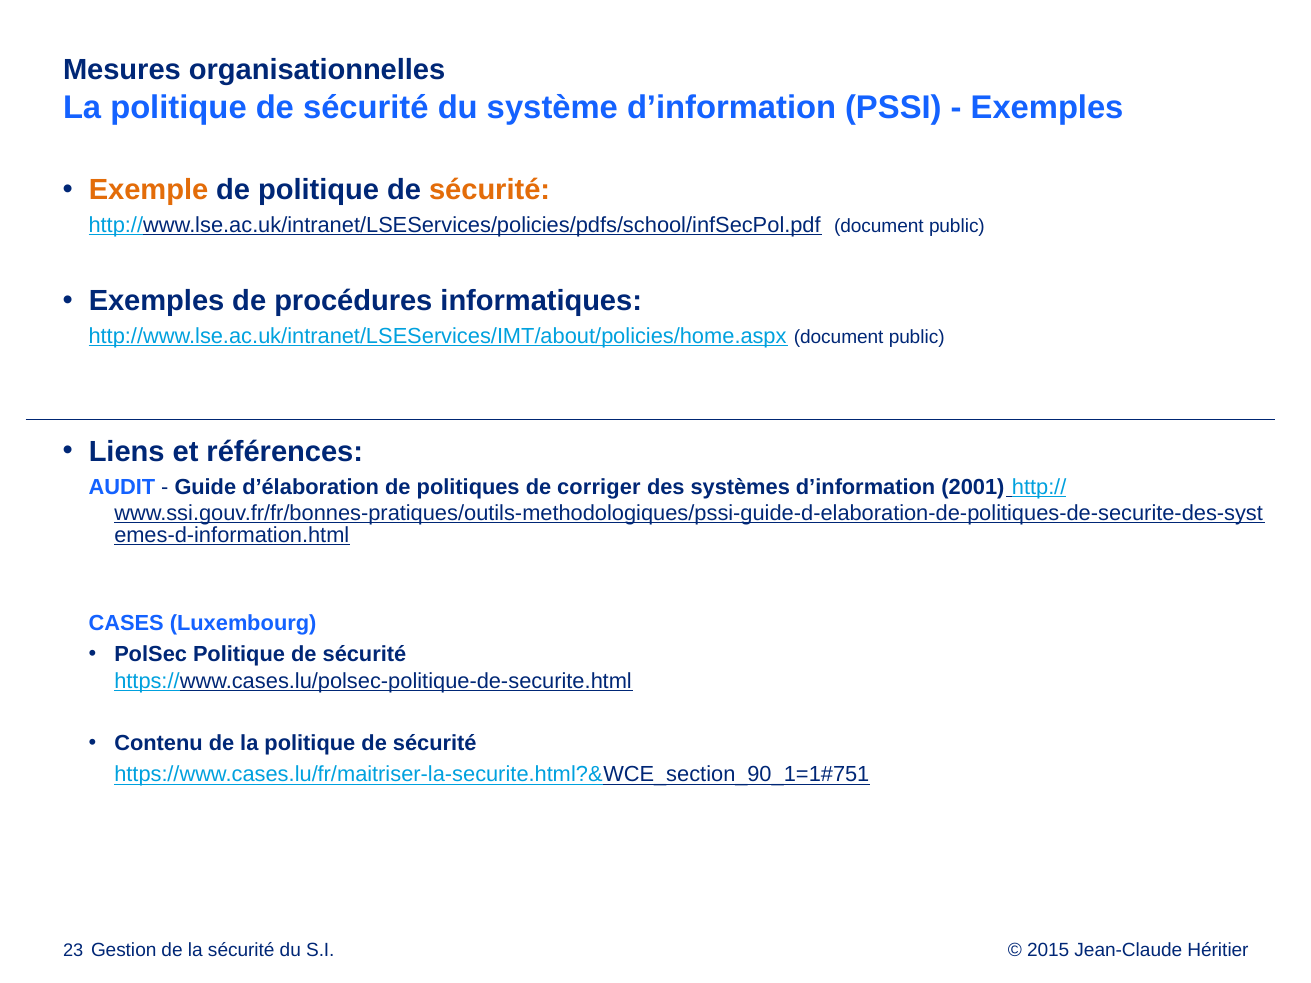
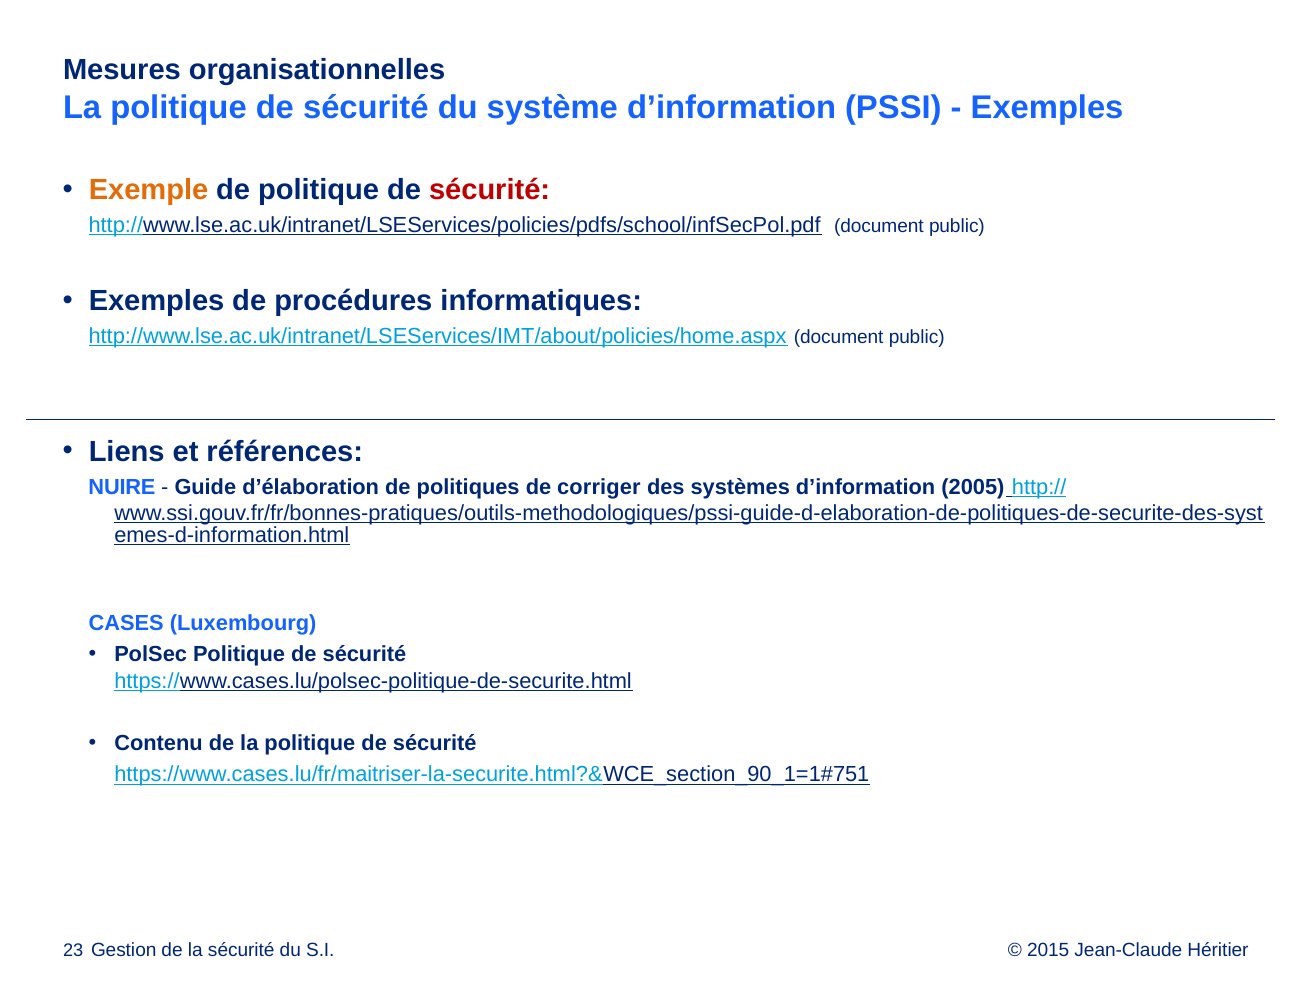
sécurité at (490, 190) colour: orange -> red
AUDIT: AUDIT -> NUIRE
2001: 2001 -> 2005
